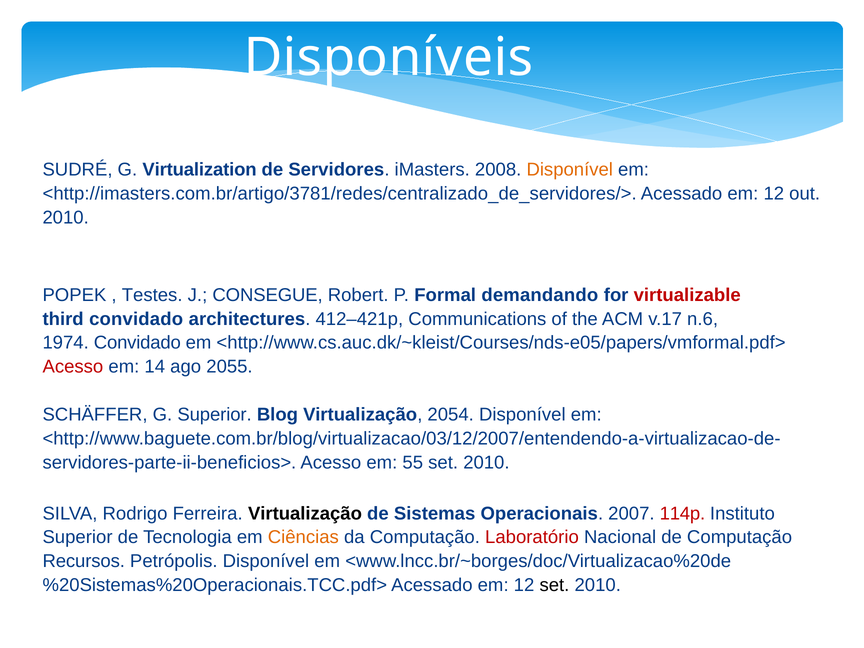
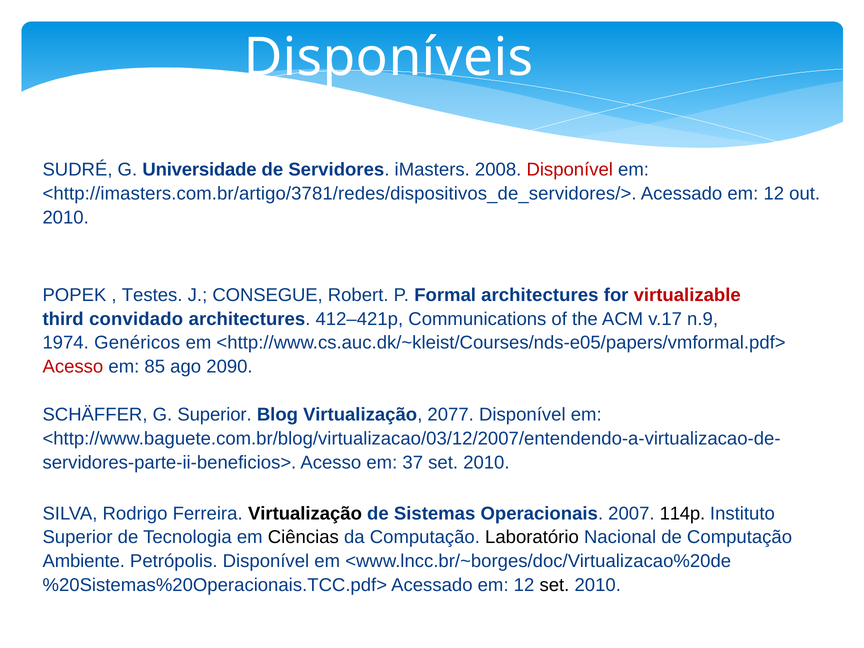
Virtualization: Virtualization -> Universidade
Disponível at (570, 170) colour: orange -> red
<http://imasters.com.br/artigo/3781/redes/centralizado_de_servidores/>: <http://imasters.com.br/artigo/3781/redes/centralizado_de_servidores/> -> <http://imasters.com.br/artigo/3781/redes/dispositivos_de_servidores/>
Formal demandando: demandando -> architectures
n.6: n.6 -> n.9
1974 Convidado: Convidado -> Genéricos
14: 14 -> 85
2055: 2055 -> 2090
2054: 2054 -> 2077
55: 55 -> 37
114p colour: red -> black
Ciências colour: orange -> black
Laboratório colour: red -> black
Recursos: Recursos -> Ambiente
